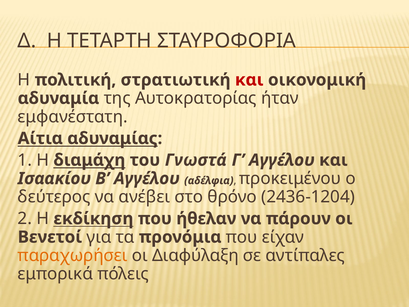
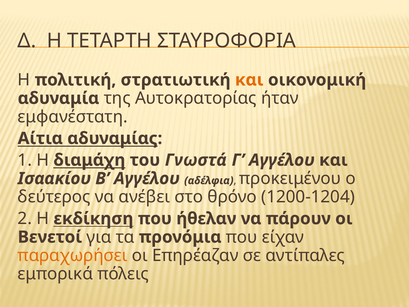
και at (249, 80) colour: red -> orange
2436-1204: 2436-1204 -> 1200-1204
Διαφύλαξη: Διαφύλαξη -> Επηρέαζαν
